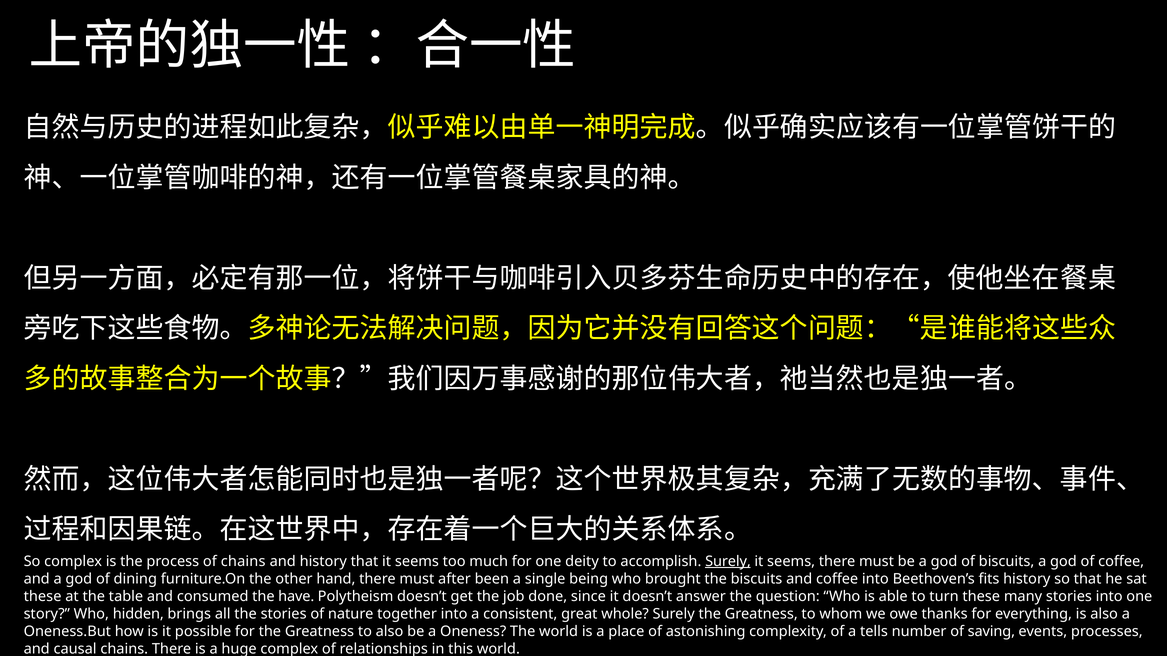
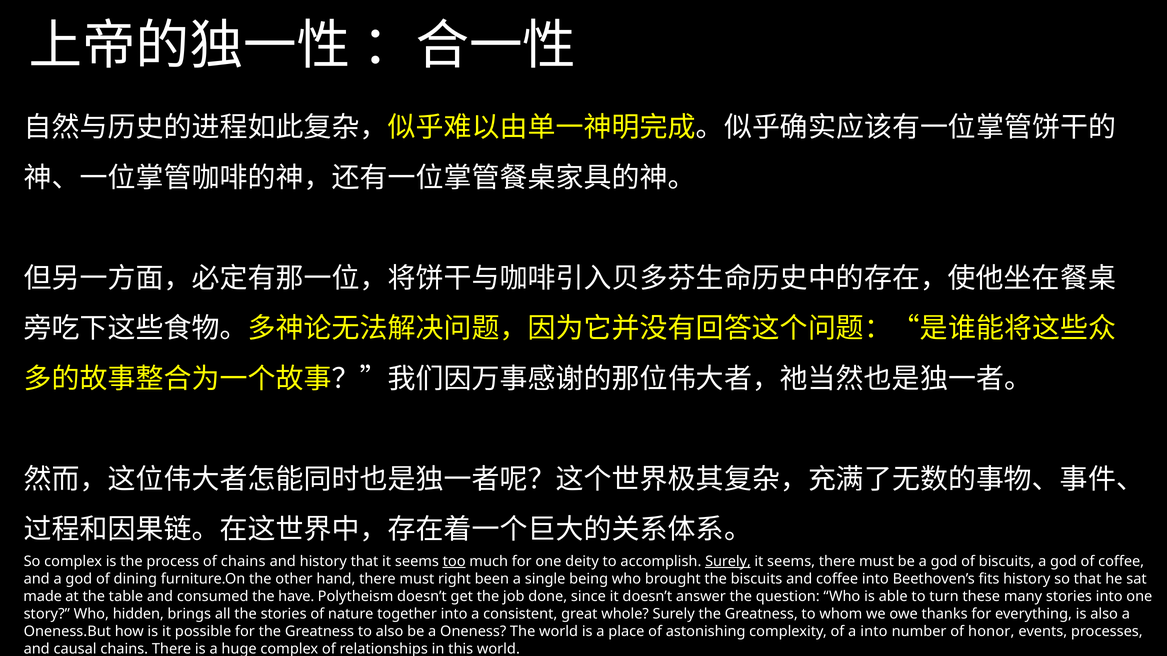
too underline: none -> present
after: after -> right
these at (43, 597): these -> made
a tells: tells -> into
saving: saving -> honor
